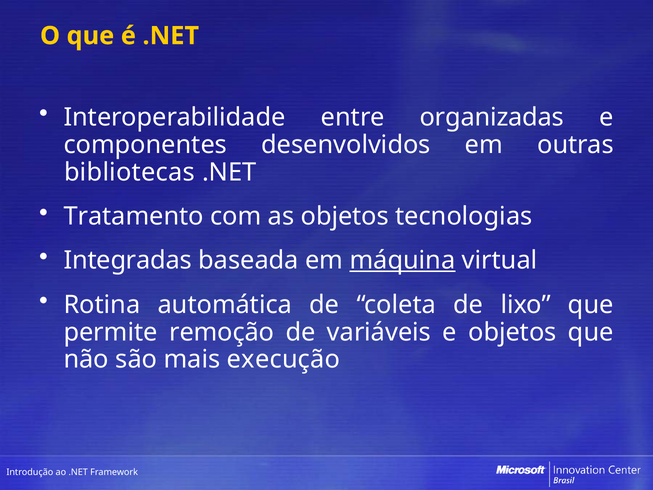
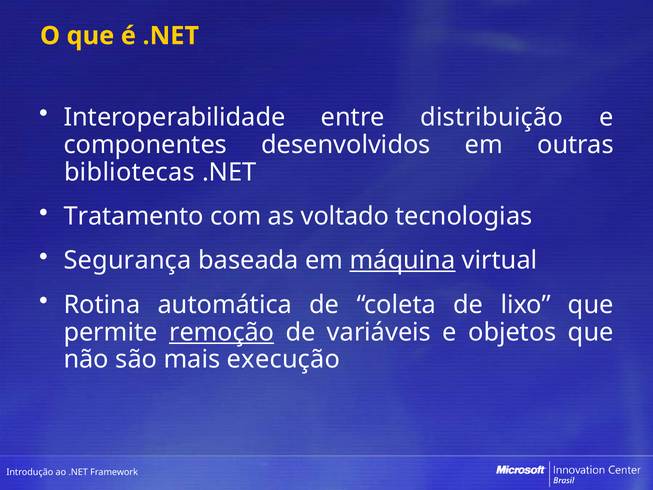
organizadas: organizadas -> distribuição
as objetos: objetos -> voltado
Integradas: Integradas -> Segurança
remoção underline: none -> present
